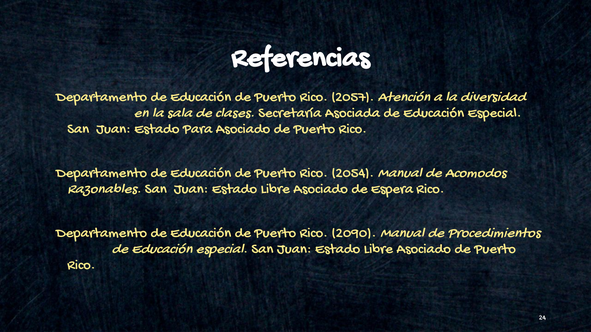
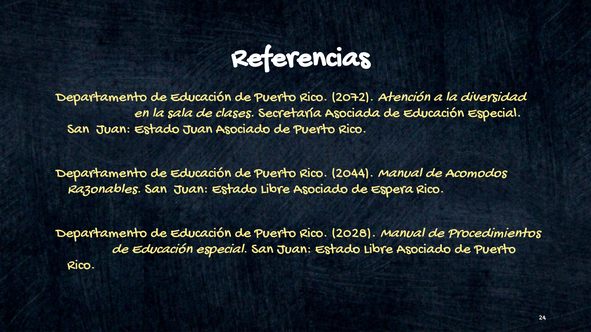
2057: 2057 -> 2072
Estado Para: Para -> Juan
2054: 2054 -> 2044
2090: 2090 -> 2028
